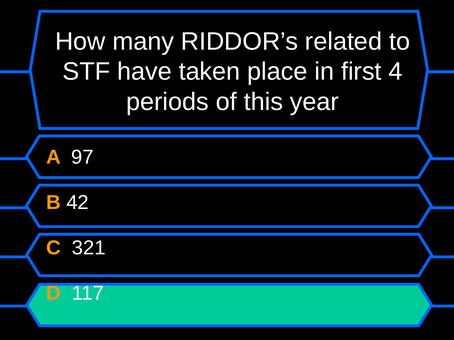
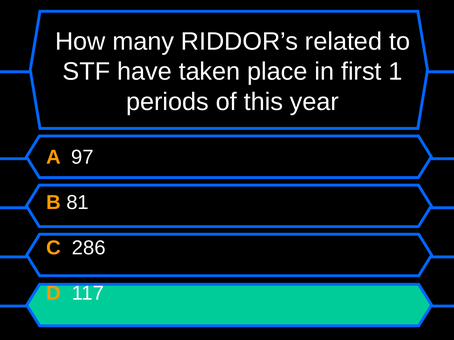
4: 4 -> 1
42: 42 -> 81
321: 321 -> 286
